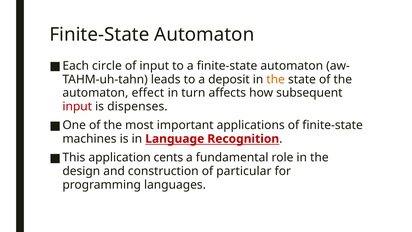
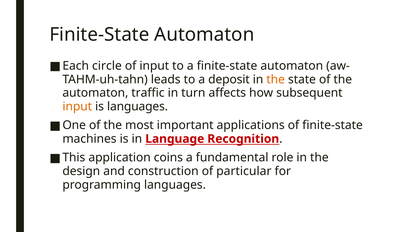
effect: effect -> traffic
input at (77, 106) colour: red -> orange
is dispenses: dispenses -> languages
cents: cents -> coins
